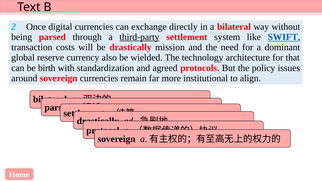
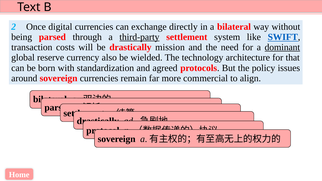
dominant underline: none -> present
birth: birth -> born
institutional: institutional -> commercial
